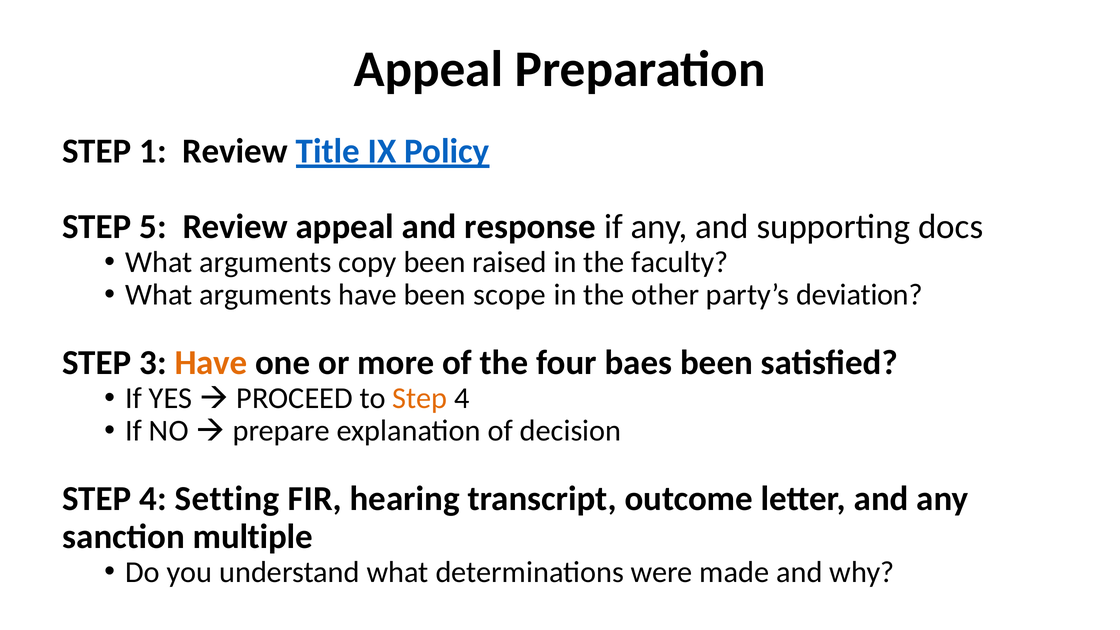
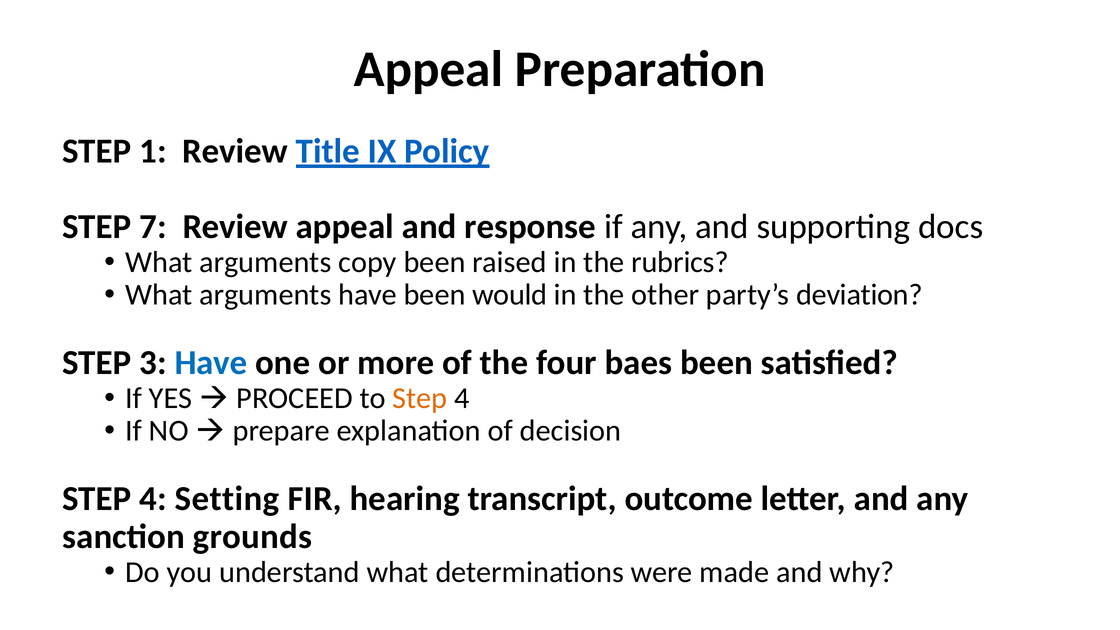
5: 5 -> 7
faculty: faculty -> rubrics
scope: scope -> would
Have at (211, 363) colour: orange -> blue
multiple: multiple -> grounds
